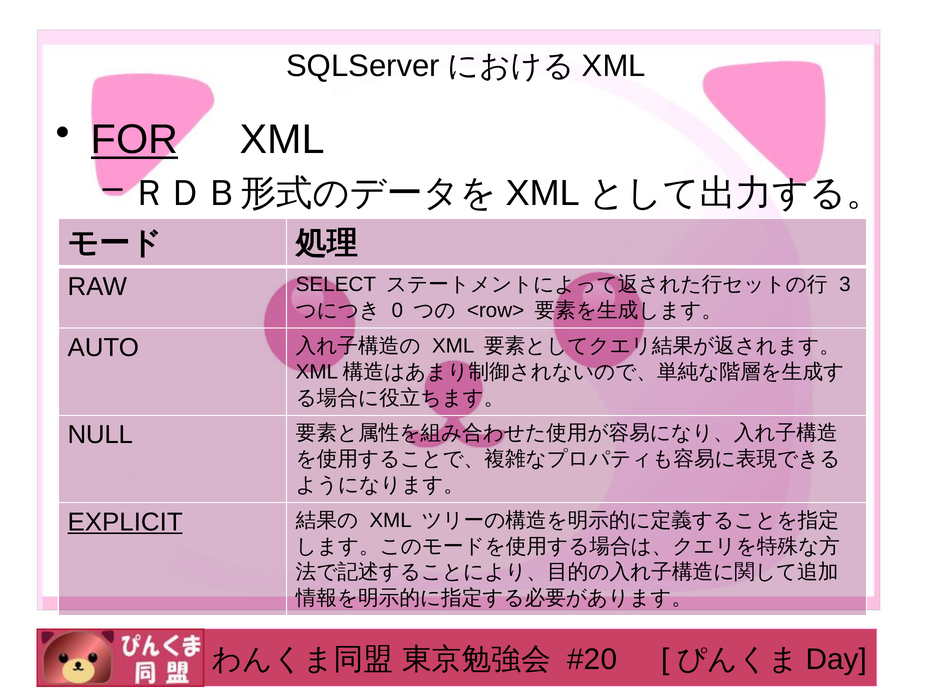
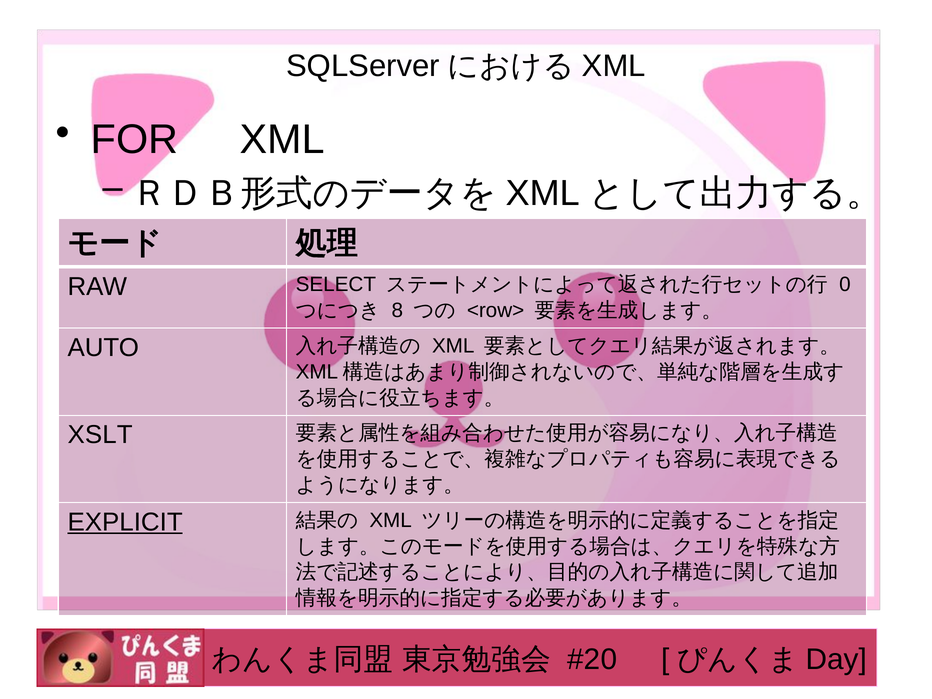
FOR underline: present -> none
3: 3 -> 0
0: 0 -> 8
NULL: NULL -> XSLT
